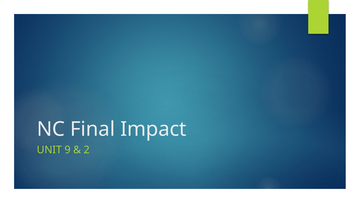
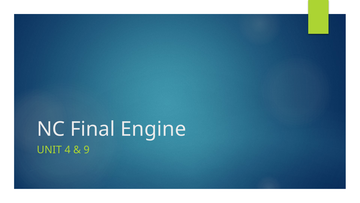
Impact: Impact -> Engine
9: 9 -> 4
2: 2 -> 9
